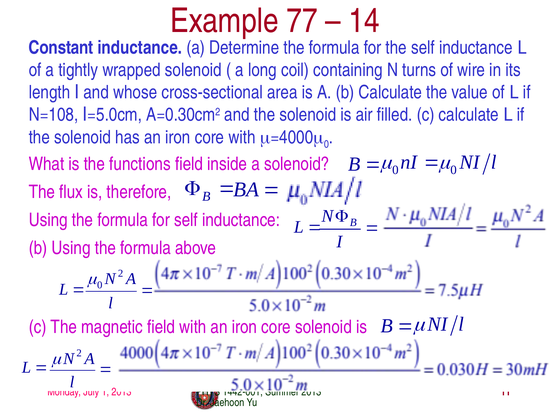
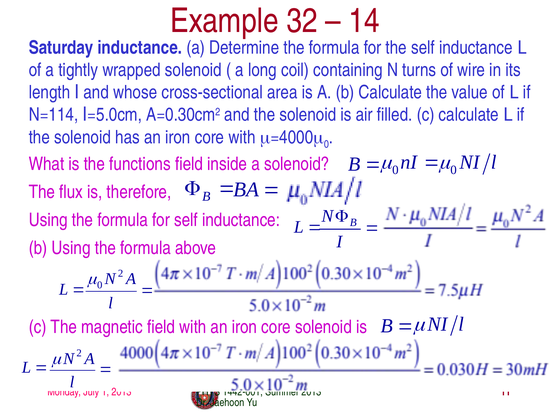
77: 77 -> 32
Constant: Constant -> Saturday
N=108: N=108 -> N=114
